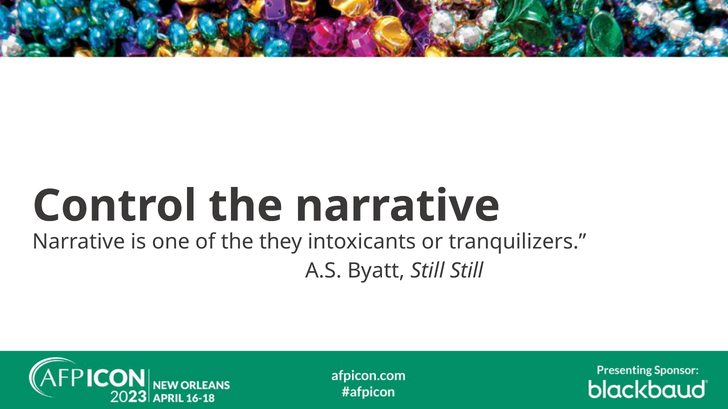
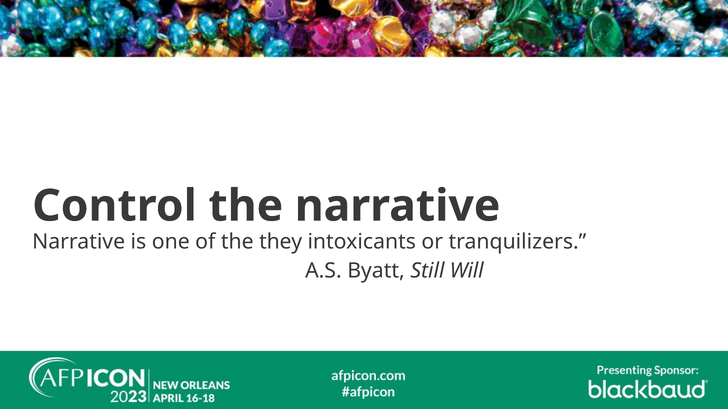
Still Still: Still -> Will
